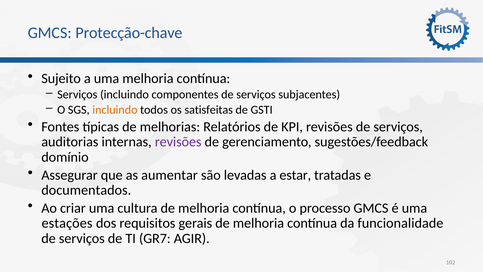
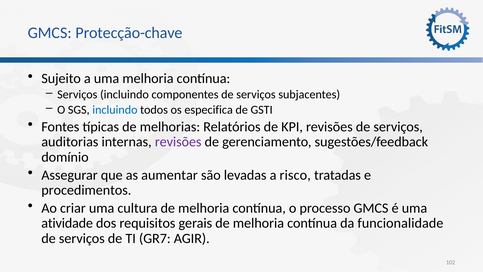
incluindo at (115, 110) colour: orange -> blue
satisfeitas: satisfeitas -> especifica
estar: estar -> risco
documentados: documentados -> procedimentos
estações: estações -> atividade
